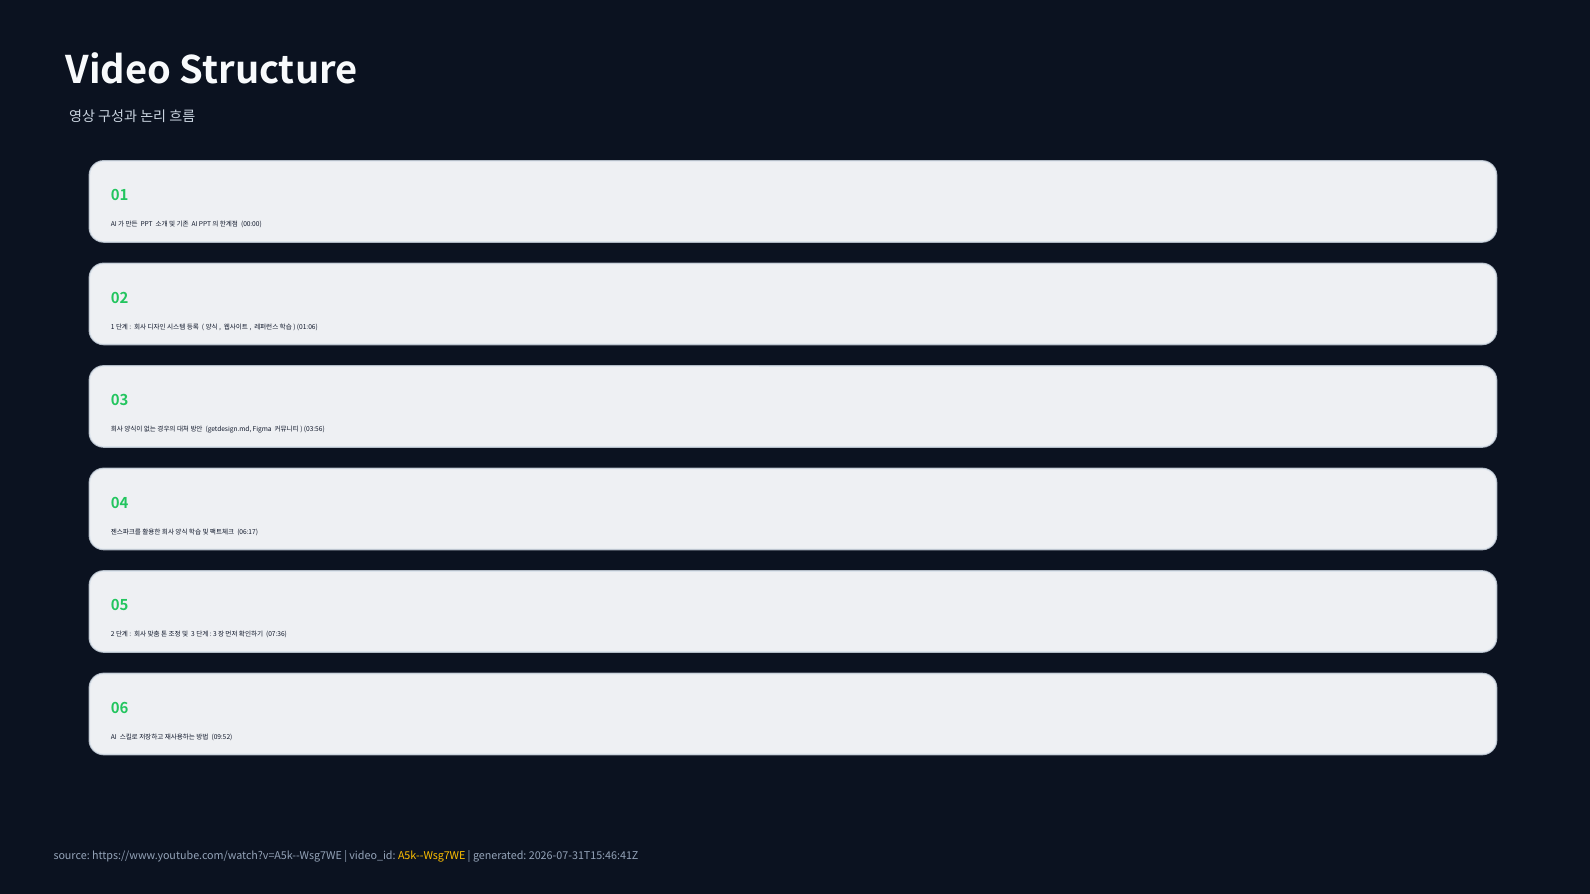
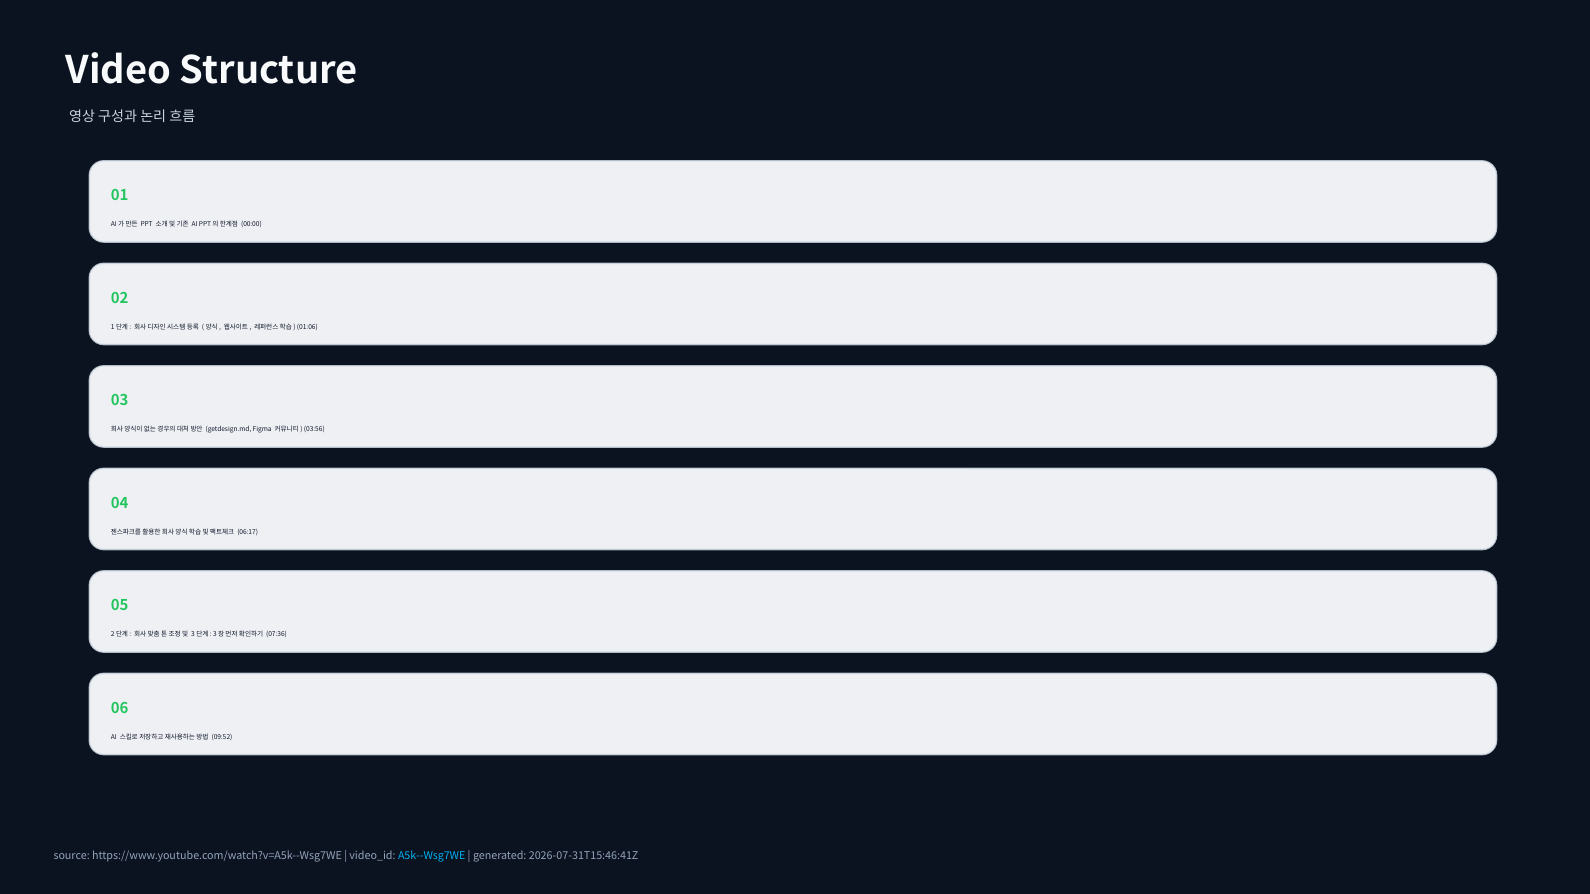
A5k--Wsg7WE colour: yellow -> light blue
